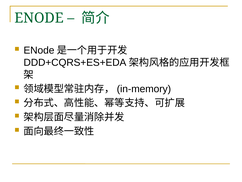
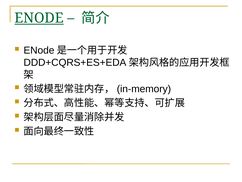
ENODE at (39, 18) underline: none -> present
